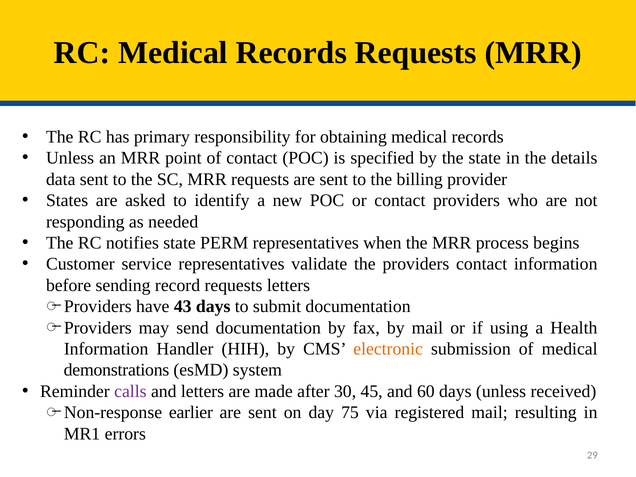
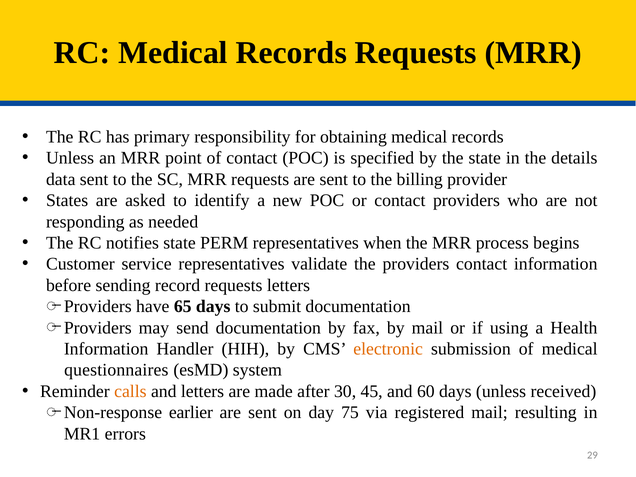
43: 43 -> 65
demonstrations: demonstrations -> questionnaires
calls colour: purple -> orange
